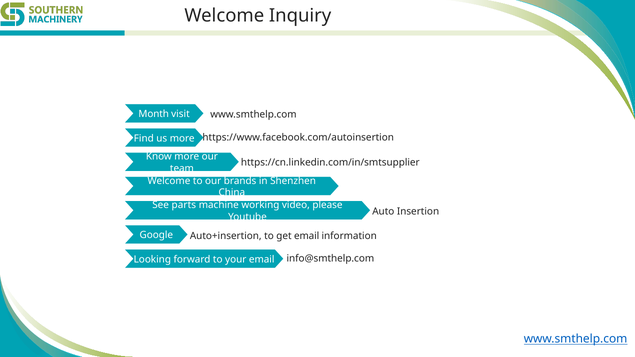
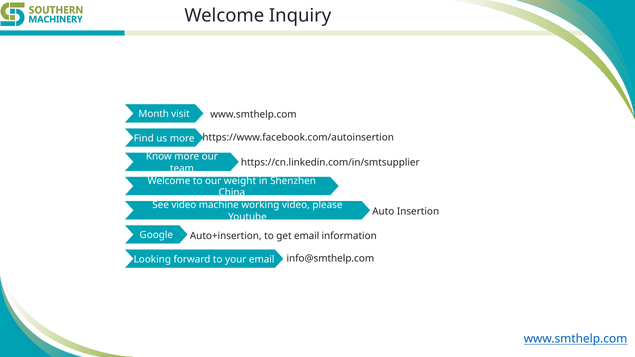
brands: brands -> weight
See parts: parts -> video
